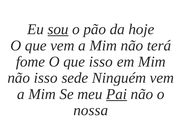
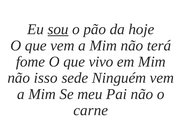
que isso: isso -> vivo
Pai underline: present -> none
nossa: nossa -> carne
